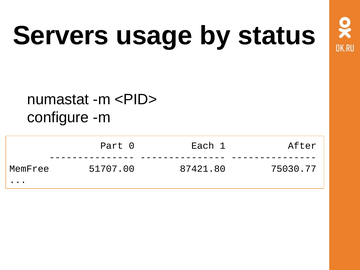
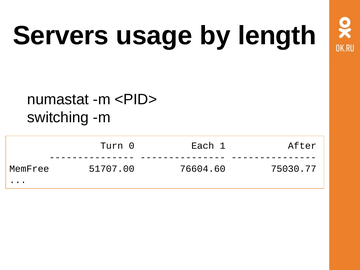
status: status -> length
configure: configure -> switching
Part: Part -> Turn
87421.80: 87421.80 -> 76604.60
